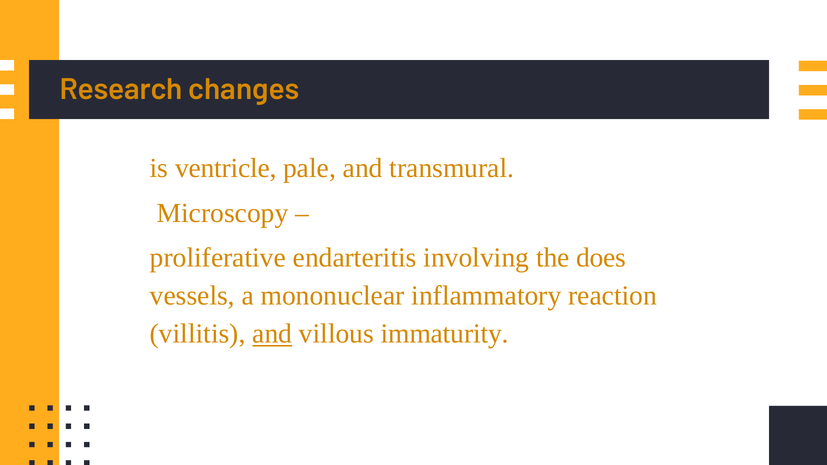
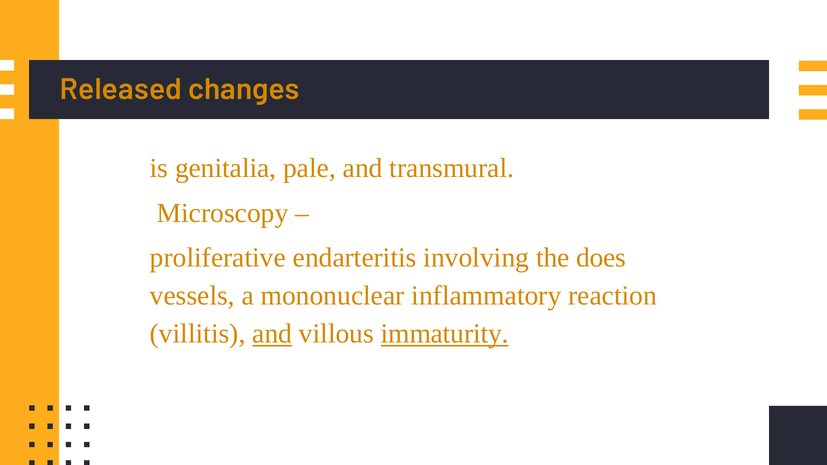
Research: Research -> Released
ventricle: ventricle -> genitalia
immaturity underline: none -> present
